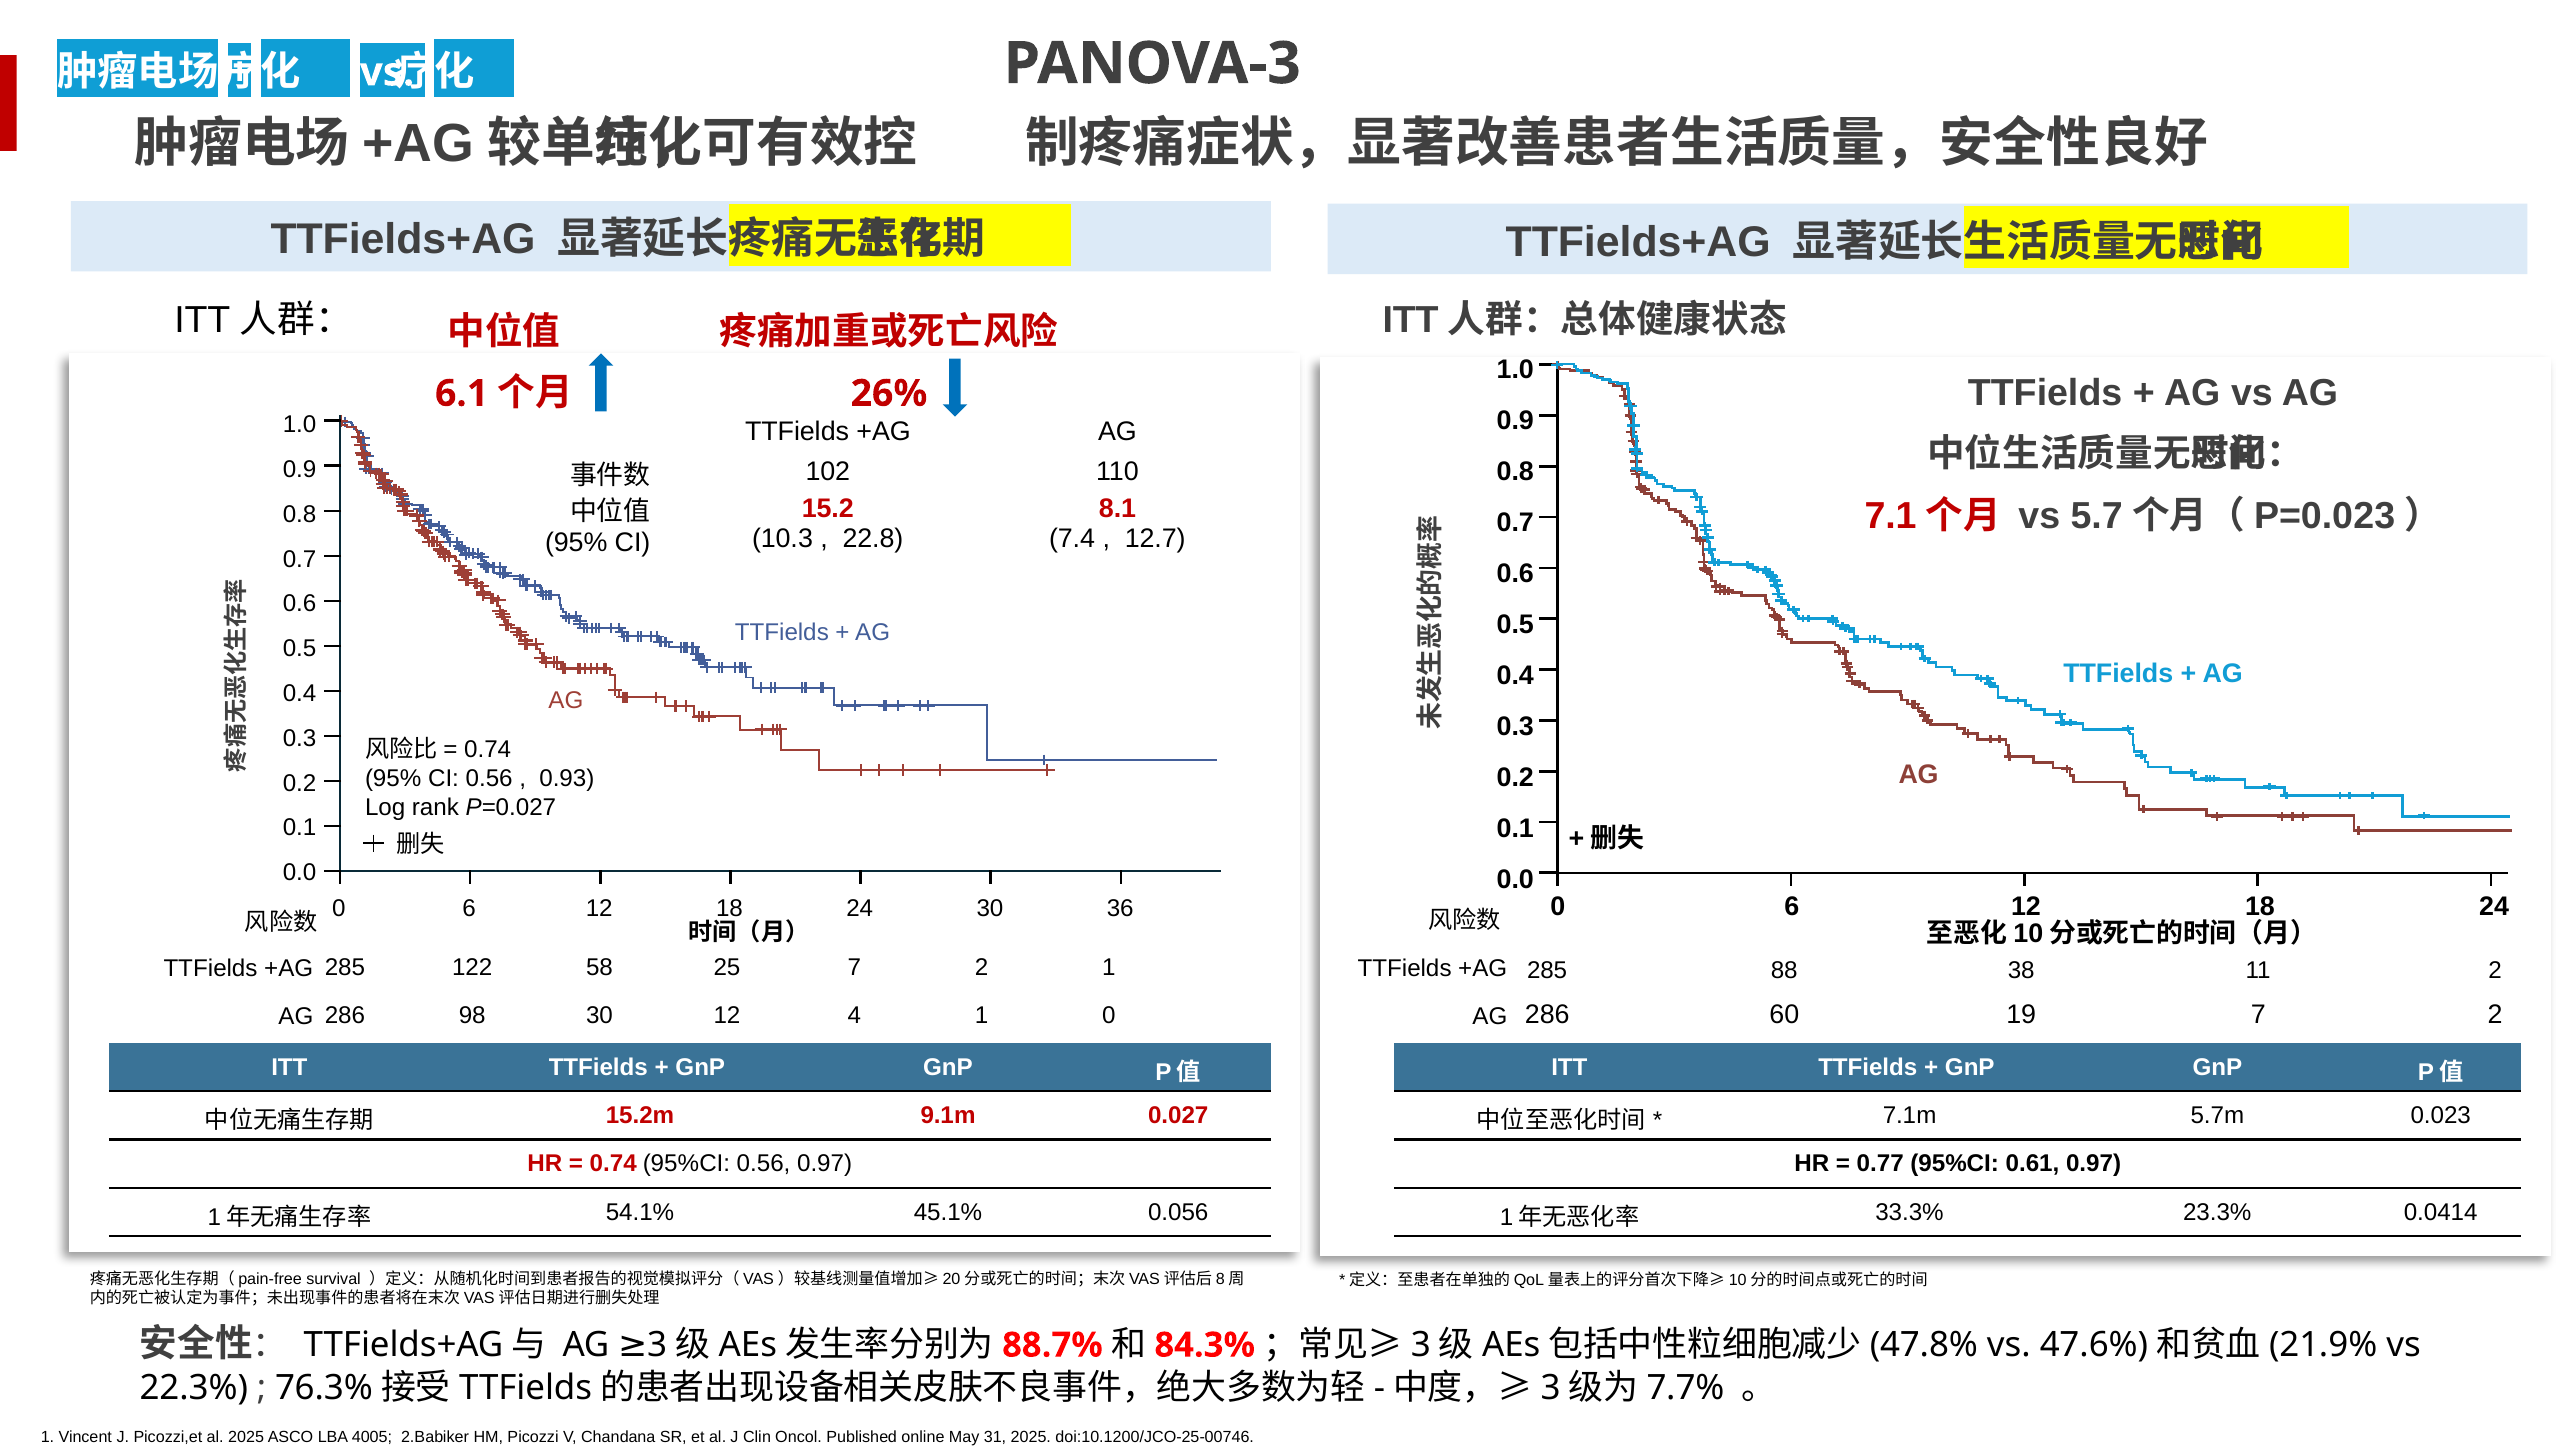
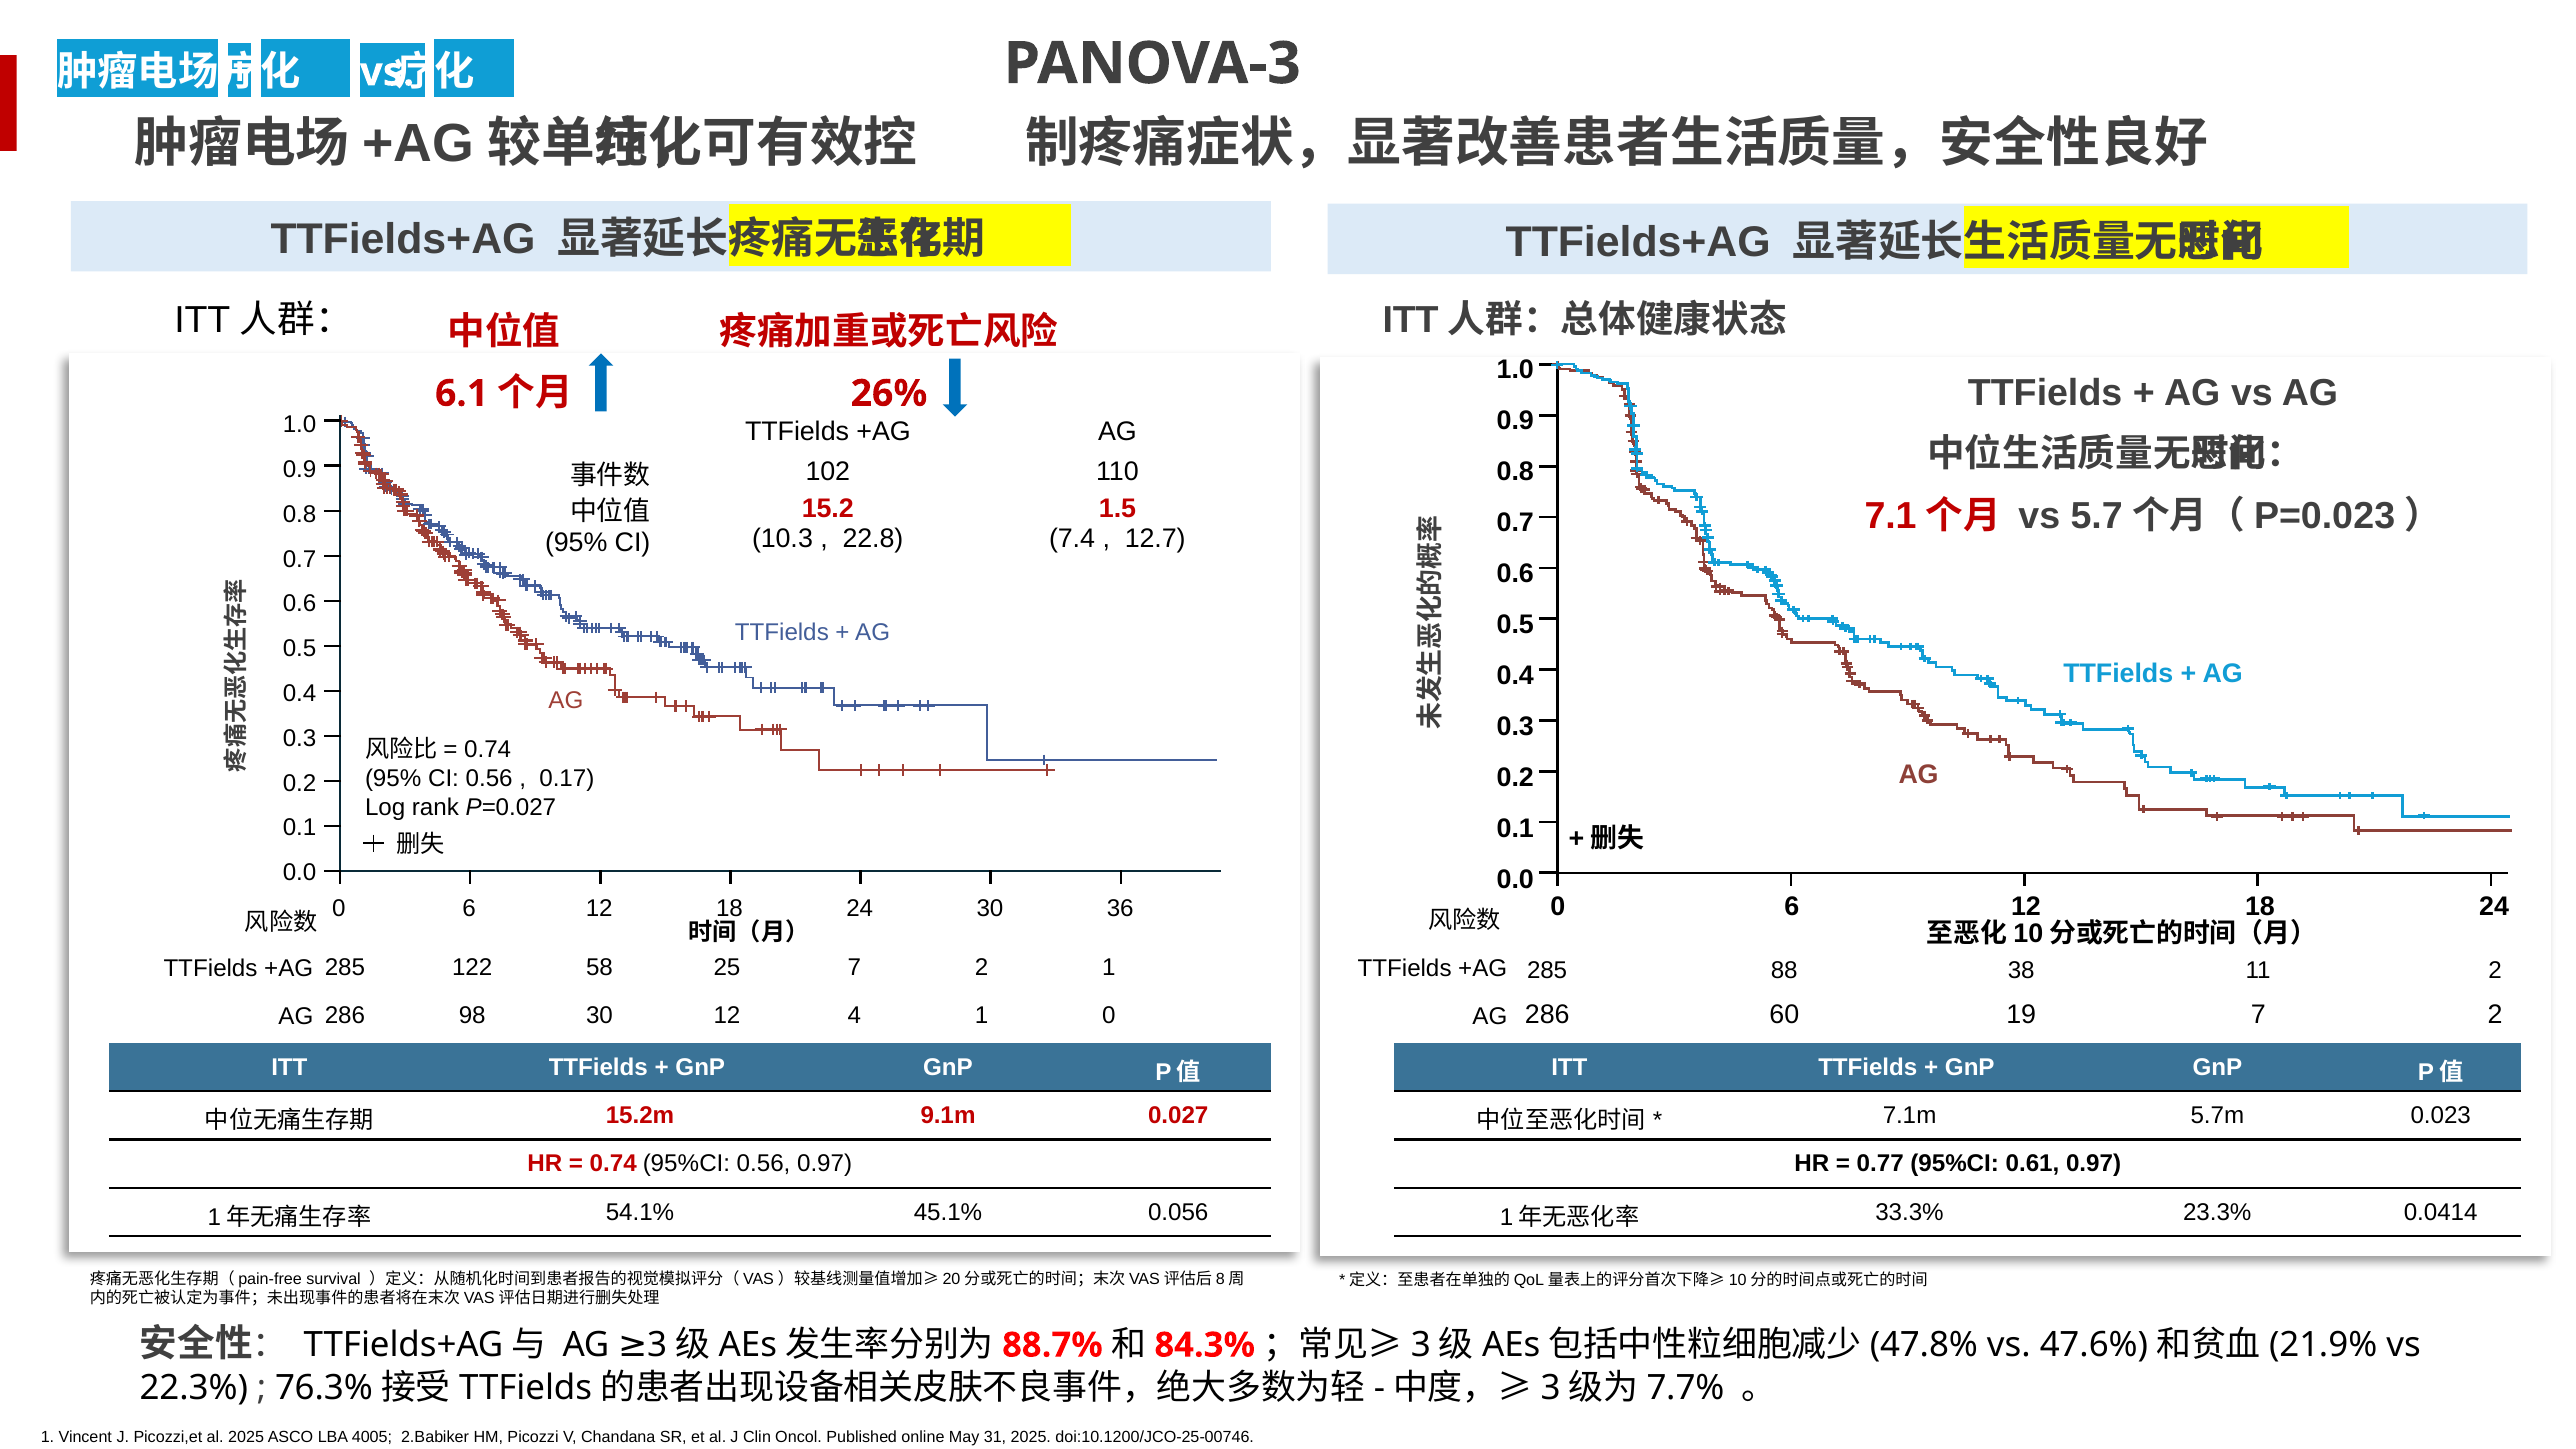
8.1: 8.1 -> 1.5
0.93: 0.93 -> 0.17
